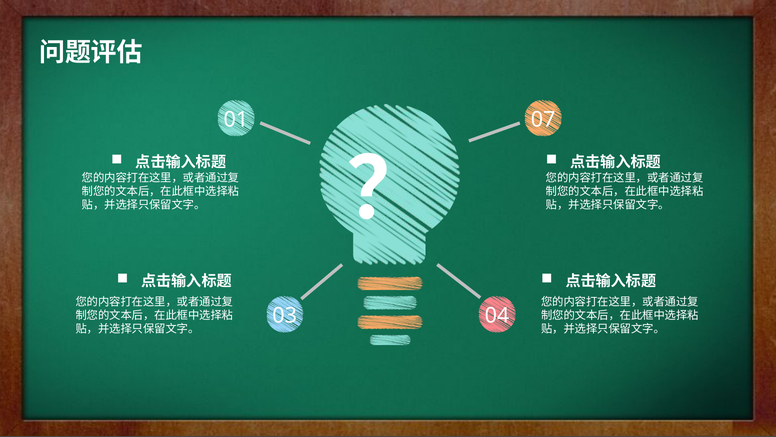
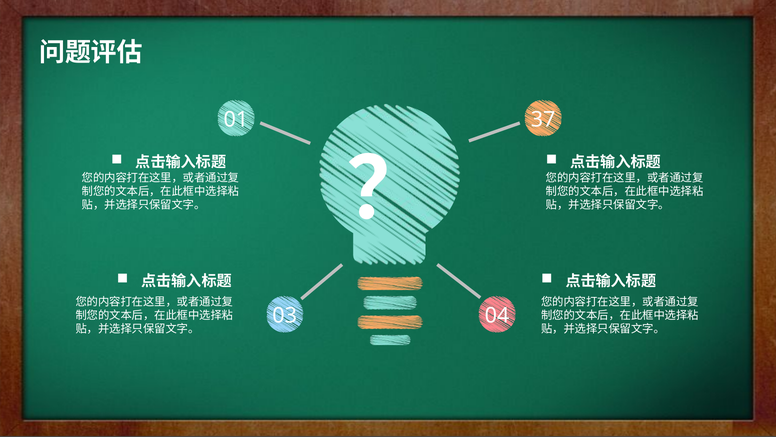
07: 07 -> 37
